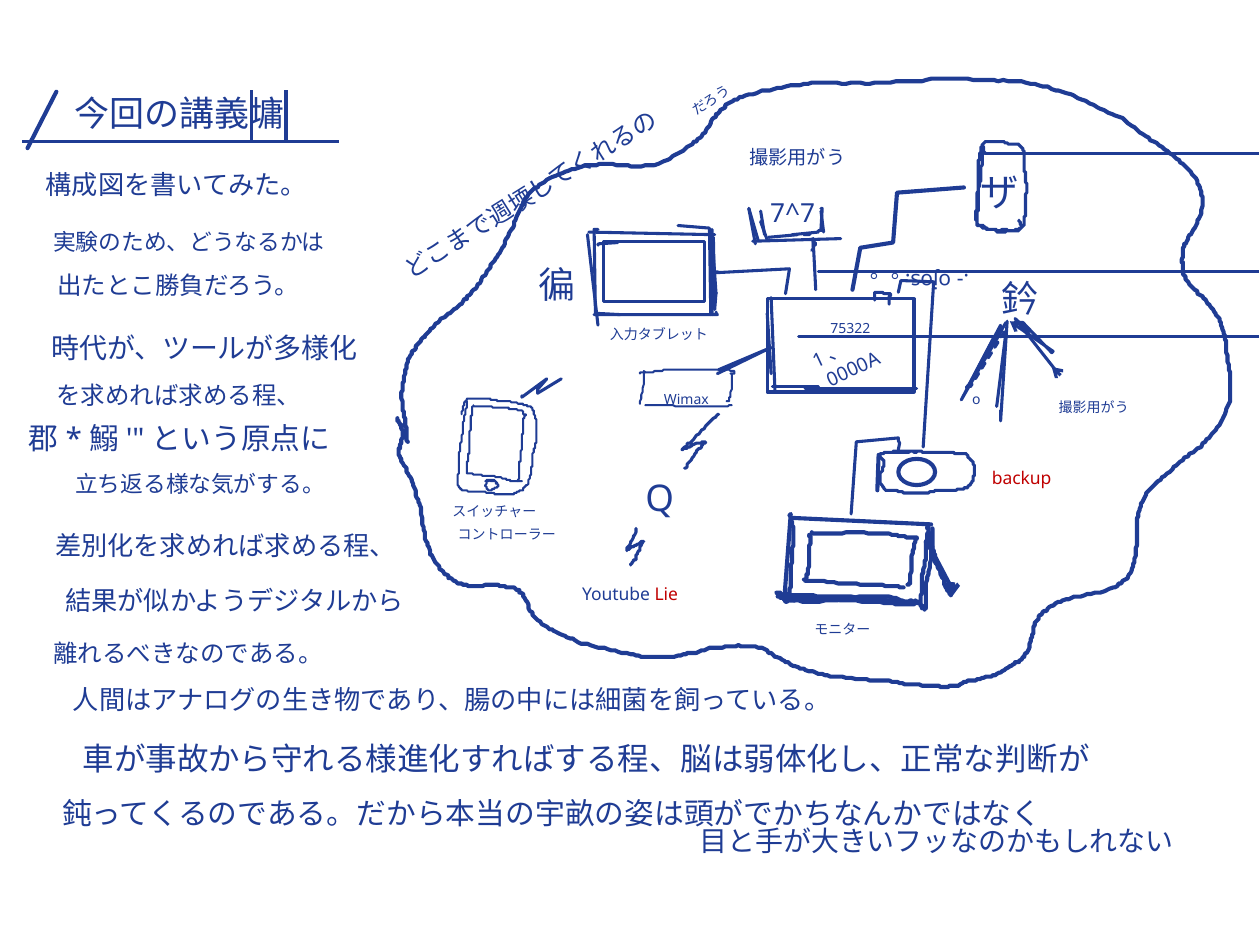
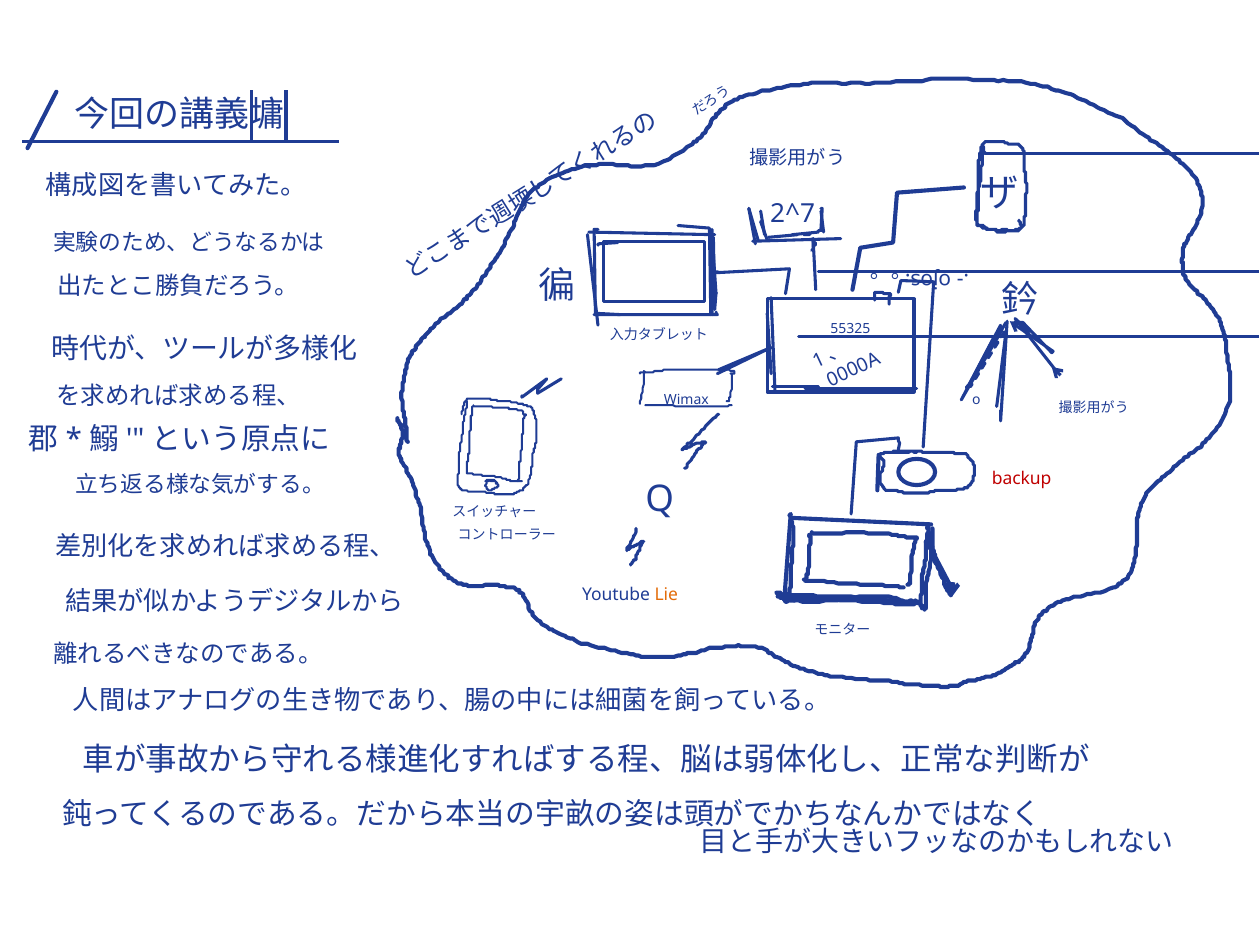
7^7: 7^7 -> 2^7
75322: 75322 -> 55325
Lie colour: red -> orange
